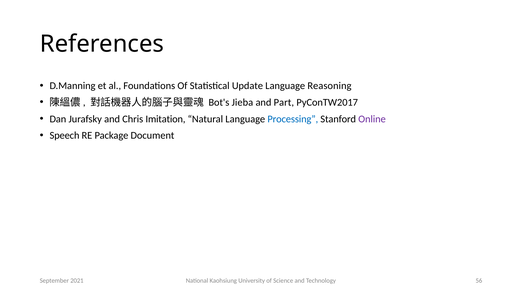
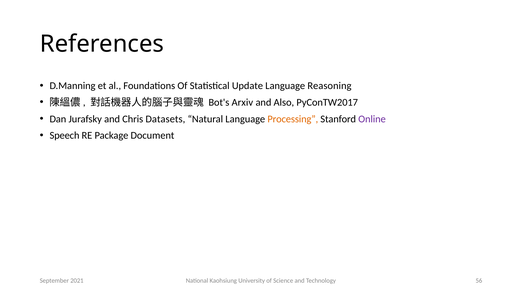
Jieba: Jieba -> Arxiv
Part: Part -> Also
Imitation: Imitation -> Datasets
Processing colour: blue -> orange
